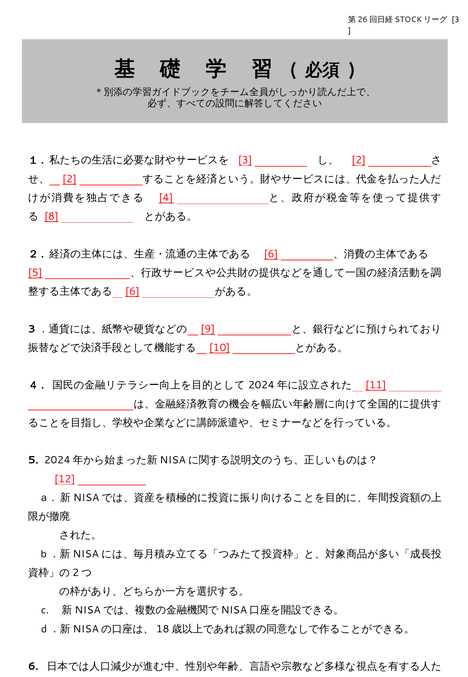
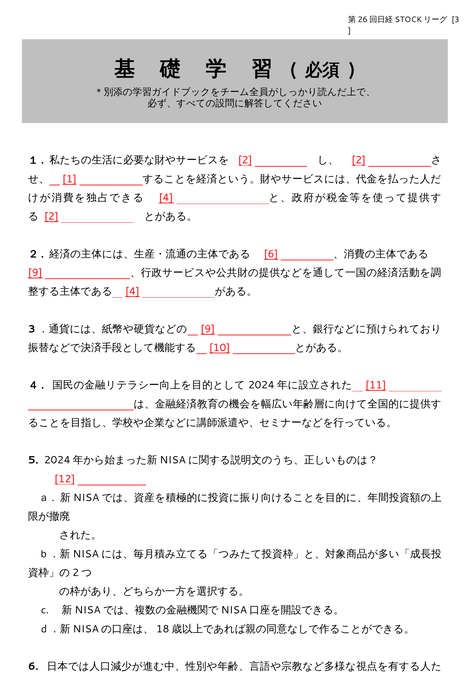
3 at (245, 160): 3 -> 2
2 at (70, 179): 2 -> 1
8 at (51, 216): 8 -> 2
5 at (35, 272): 5 -> 9
6 at (132, 291): 6 -> 4
